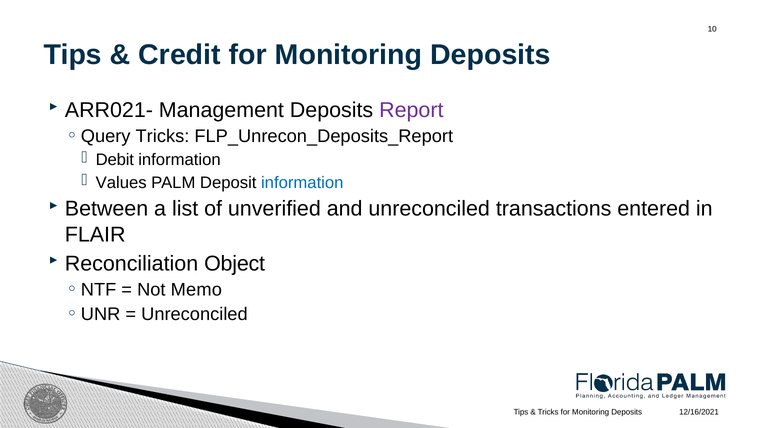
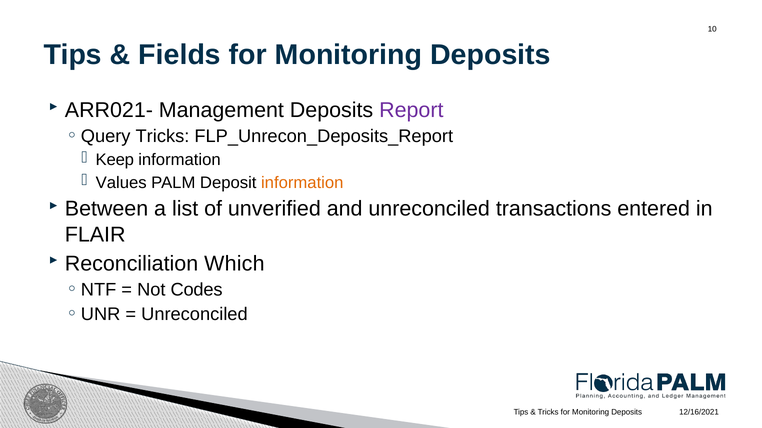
Credit: Credit -> Fields
Debit: Debit -> Keep
information at (302, 183) colour: blue -> orange
Object: Object -> Which
Memo: Memo -> Codes
